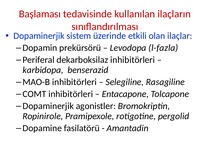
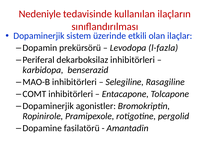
Başlaması: Başlaması -> Nedeniyle
